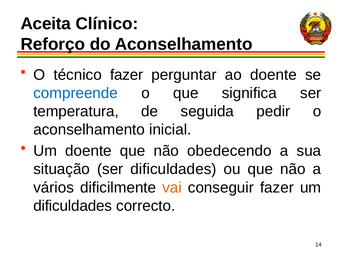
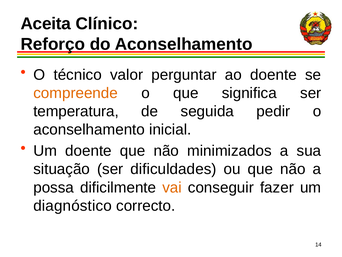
técnico fazer: fazer -> valor
compreende colour: blue -> orange
obedecendo: obedecendo -> minimizados
vários: vários -> possa
dificuldades at (73, 205): dificuldades -> diagnóstico
